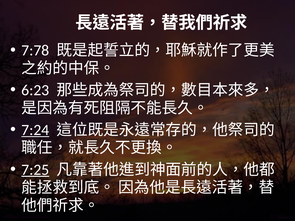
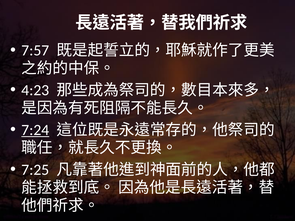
7:78: 7:78 -> 7:57
6:23: 6:23 -> 4:23
7:25 underline: present -> none
